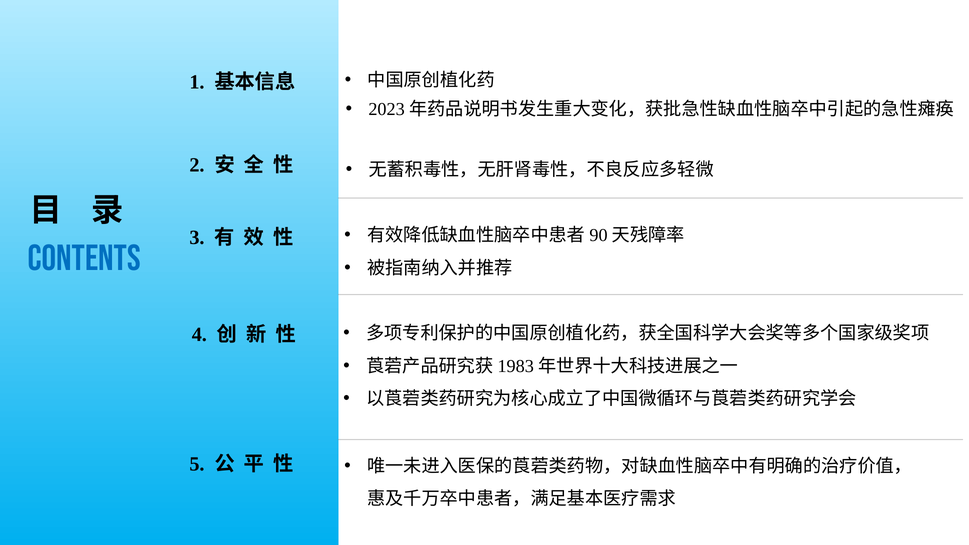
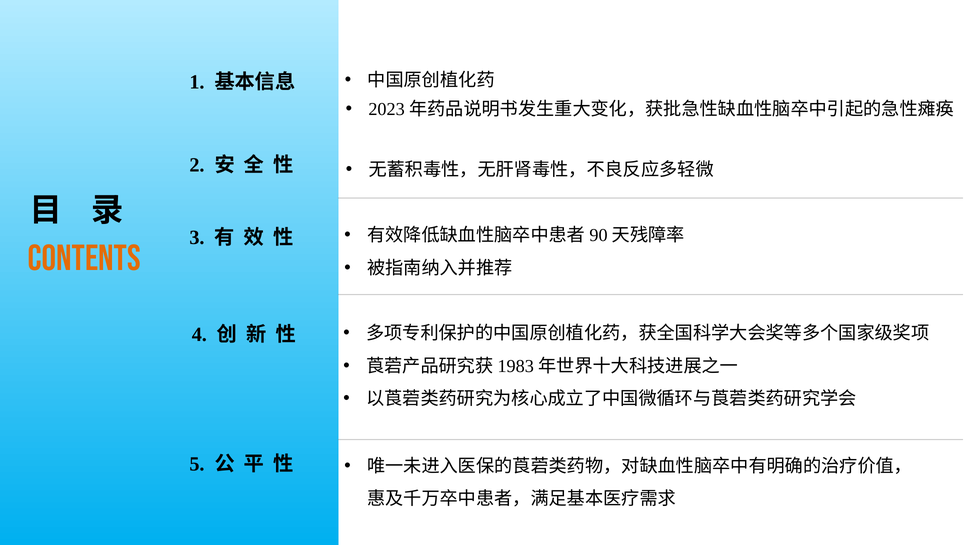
CONTENTS colour: blue -> orange
